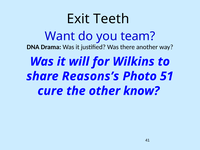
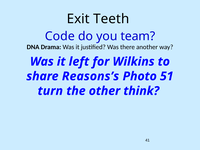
Want: Want -> Code
will: will -> left
cure: cure -> turn
know: know -> think
